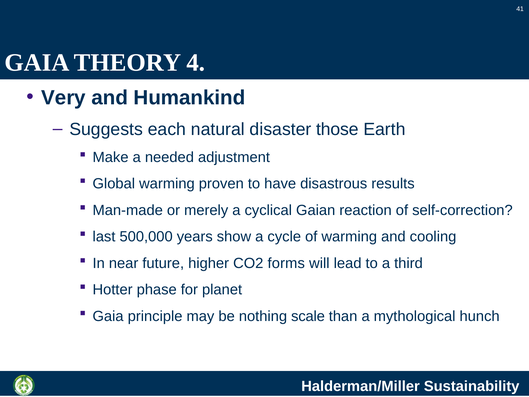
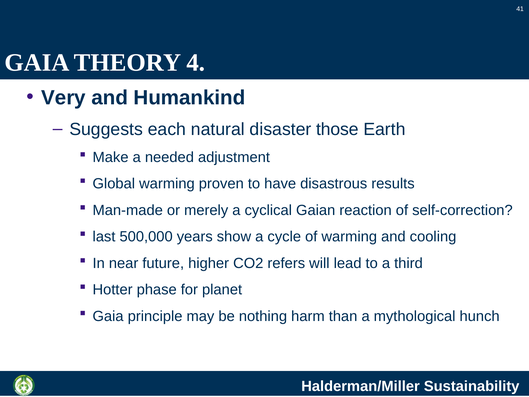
forms: forms -> refers
scale: scale -> harm
